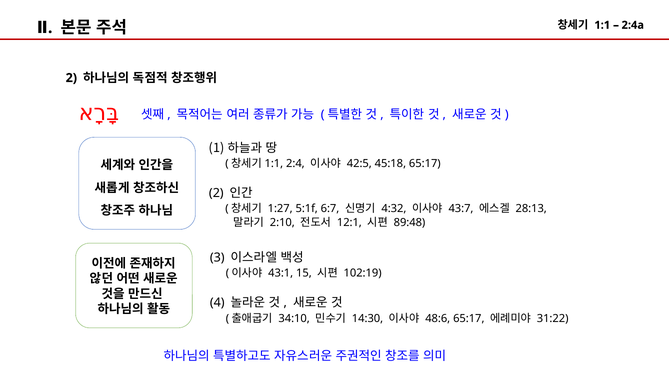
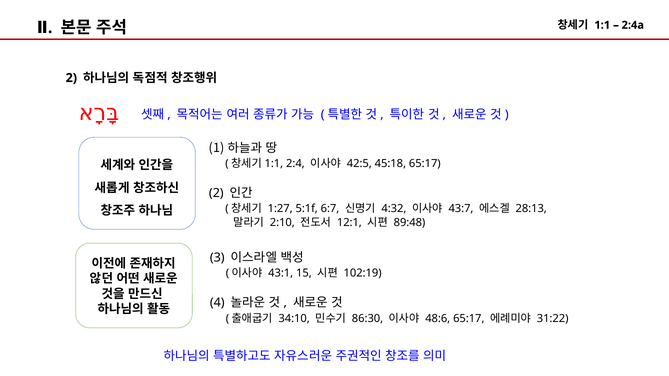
14:30: 14:30 -> 86:30
